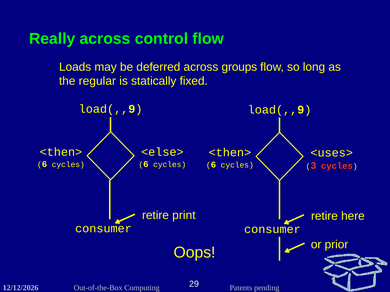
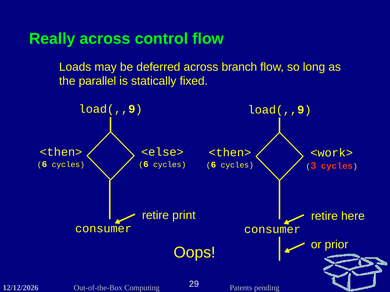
groups: groups -> branch
regular: regular -> parallel
<uses>: <uses> -> <work>
